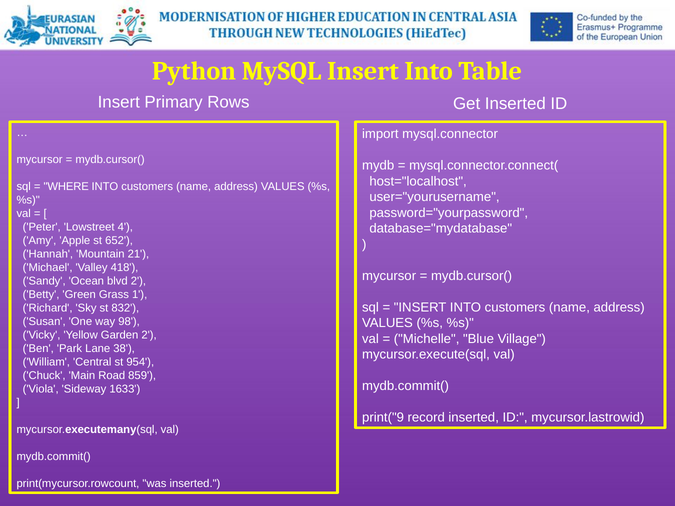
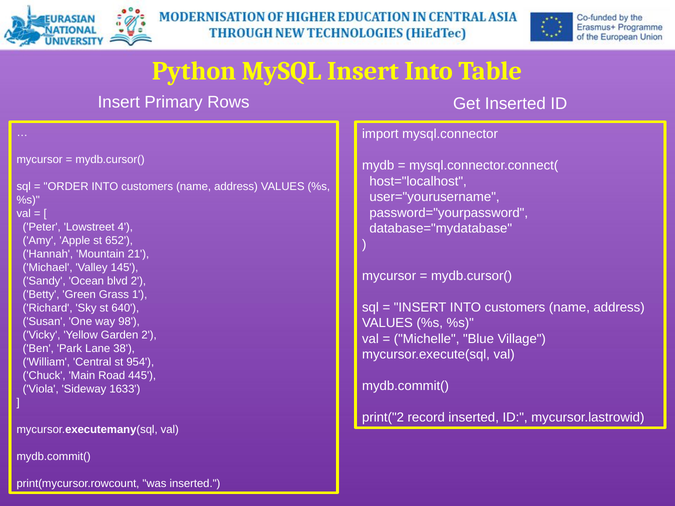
WHERE: WHERE -> ORDER
418: 418 -> 145
832: 832 -> 640
859: 859 -> 445
print("9: print("9 -> print("2
